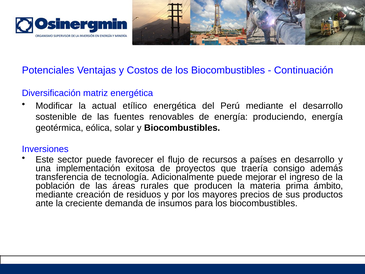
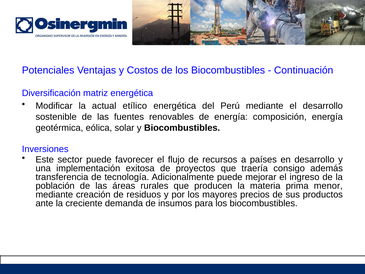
produciendo: produciendo -> composición
ámbito: ámbito -> menor
